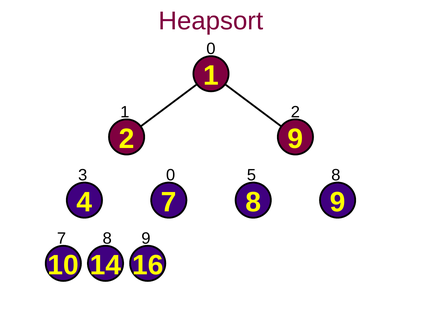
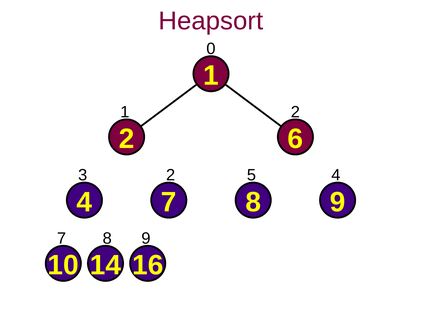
2 9: 9 -> 6
3 0: 0 -> 2
5 8: 8 -> 4
